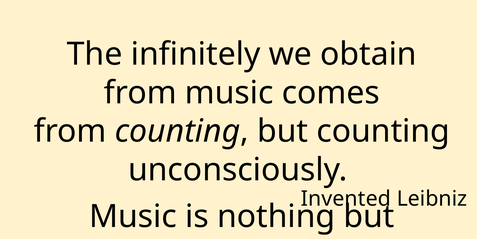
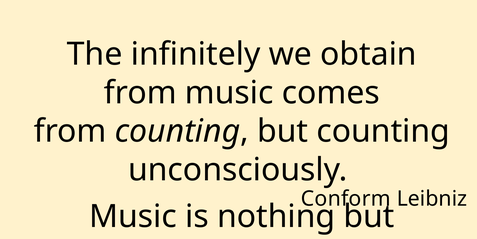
Invented: Invented -> Conform
